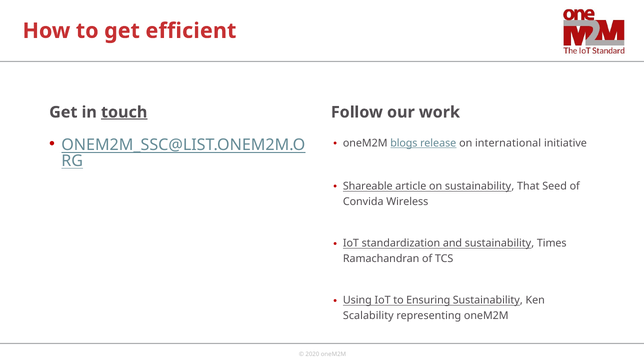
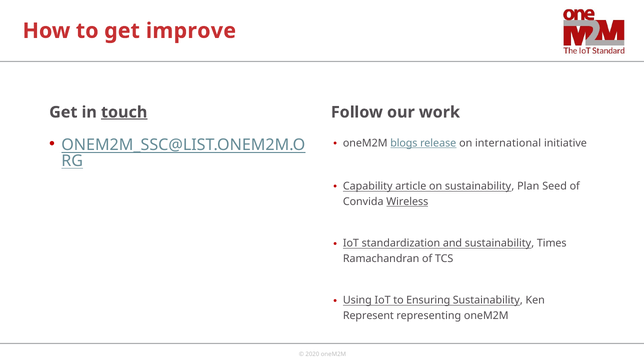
efficient: efficient -> improve
Shareable: Shareable -> Capability
That: That -> Plan
Wireless underline: none -> present
Scalability: Scalability -> Represent
